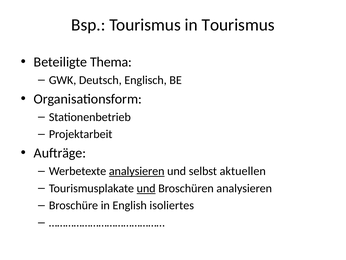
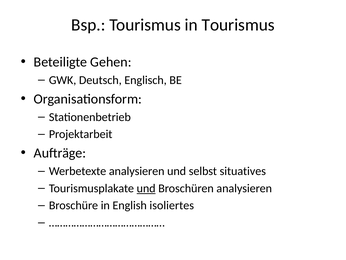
Thema: Thema -> Gehen
analysieren at (137, 171) underline: present -> none
aktuellen: aktuellen -> situatives
